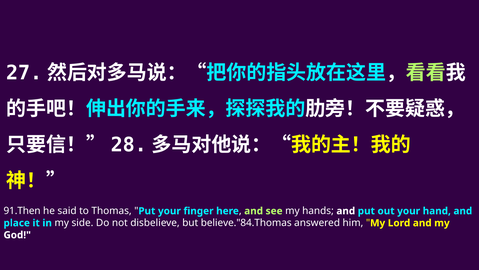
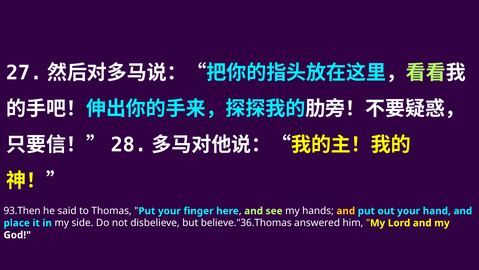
91.Then: 91.Then -> 93.Then
and at (346, 211) colour: white -> yellow
believe."84.Thomas: believe."84.Thomas -> believe."36.Thomas
